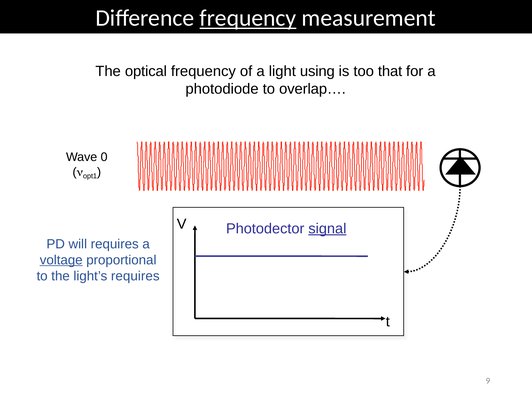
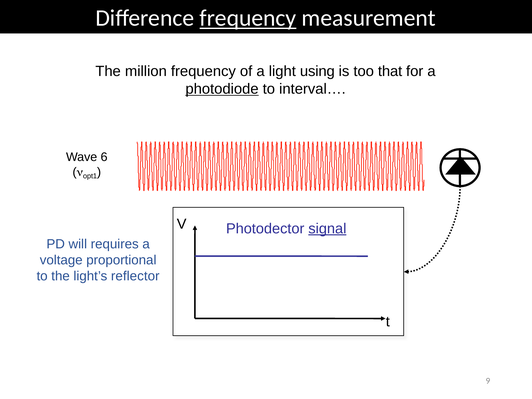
optical: optical -> million
photodiode underline: none -> present
overlap…: overlap… -> interval…
0: 0 -> 6
voltage underline: present -> none
light’s requires: requires -> reflector
